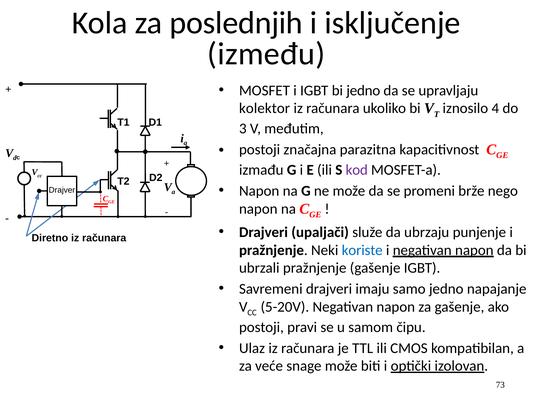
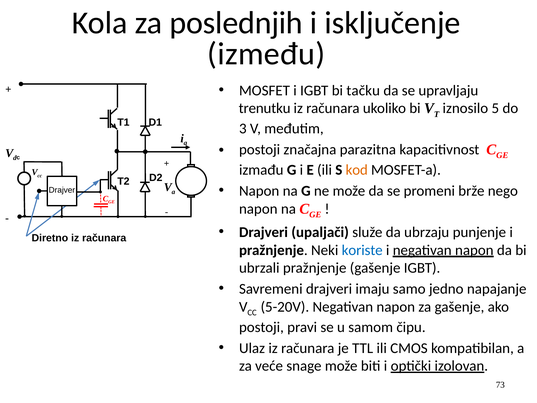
bi jedno: jedno -> tačku
kolektor: kolektor -> trenutku
4: 4 -> 5
kod colour: purple -> orange
